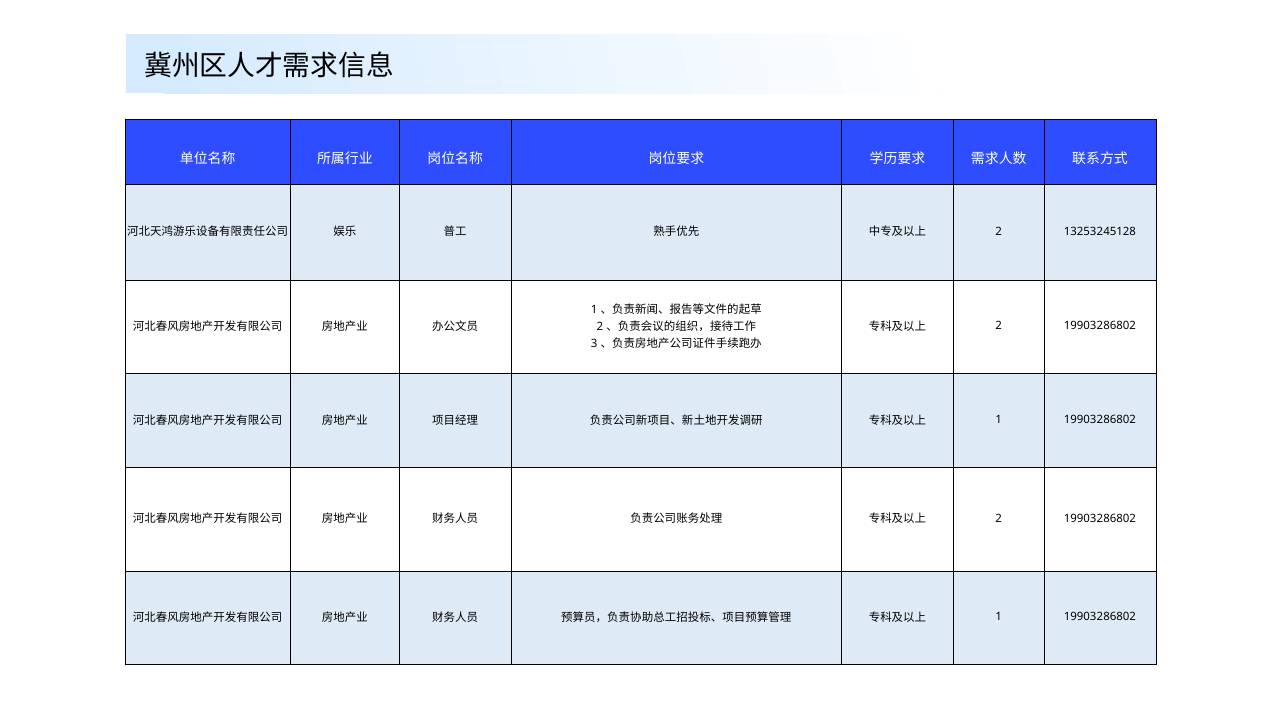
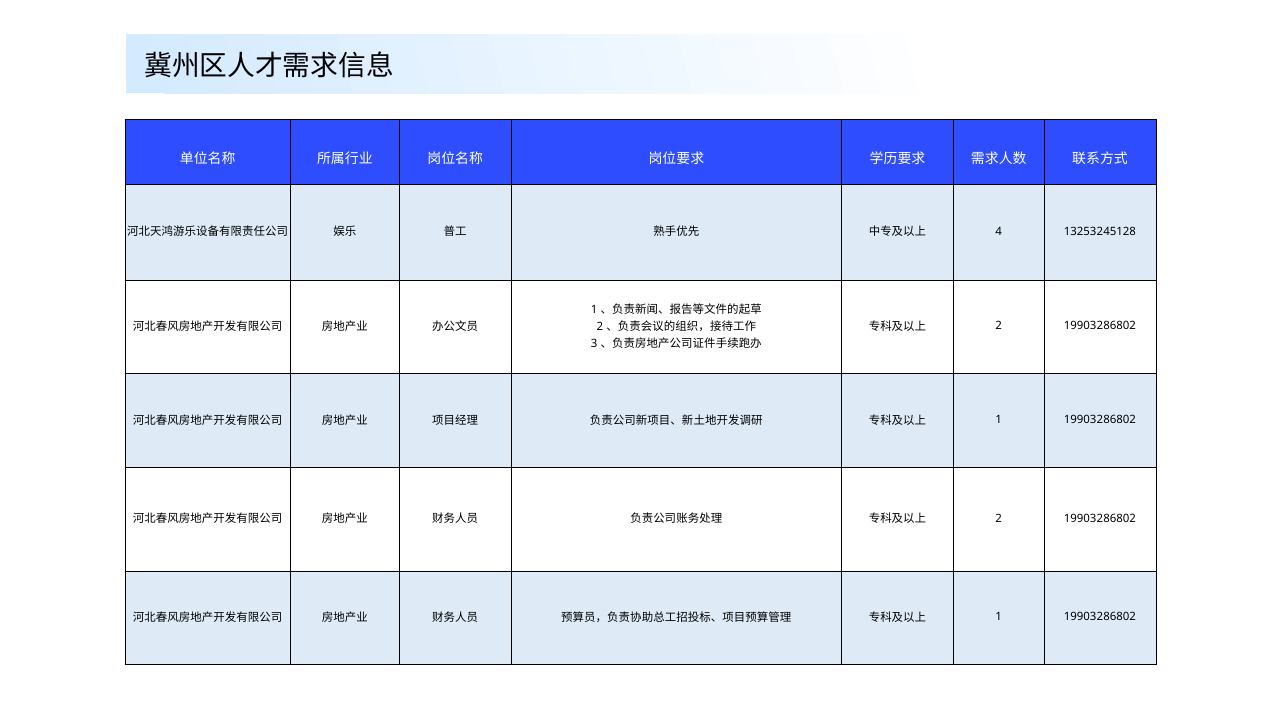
2 at (999, 231): 2 -> 4
